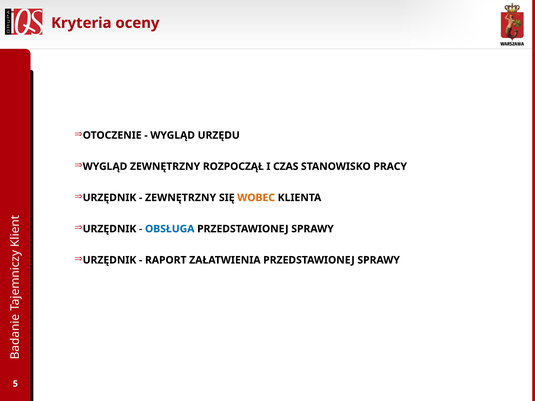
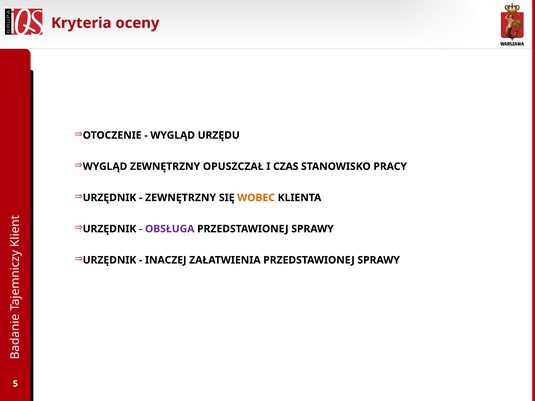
ROZPOCZĄŁ: ROZPOCZĄŁ -> OPUSZCZAŁ
OBSŁUGA colour: blue -> purple
RAPORT: RAPORT -> INACZEJ
